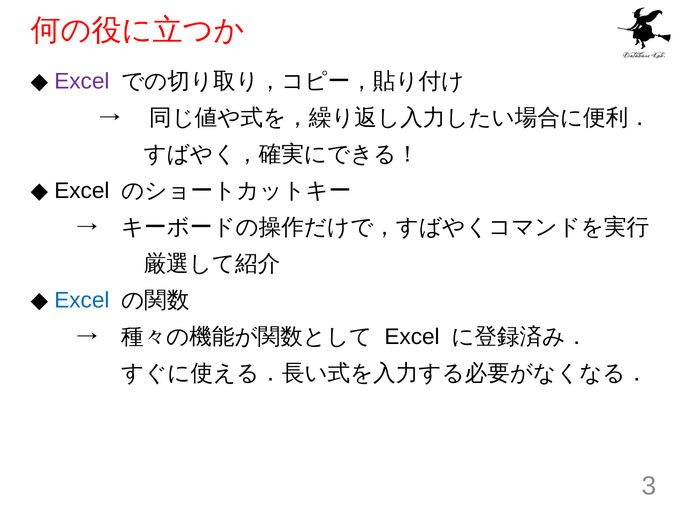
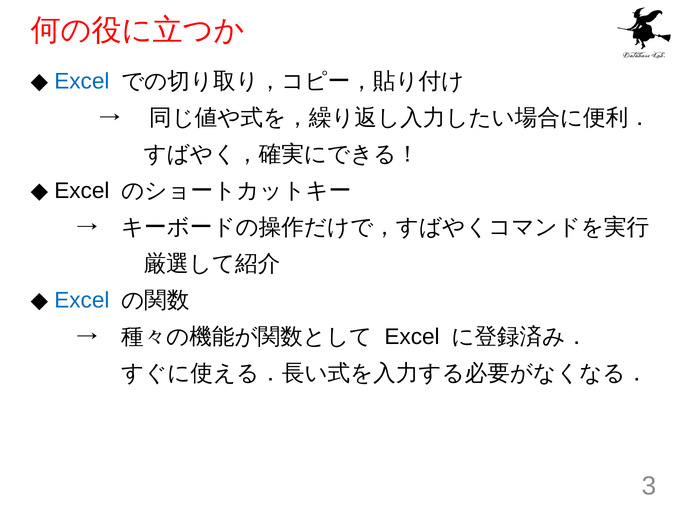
Excel at (82, 81) colour: purple -> blue
